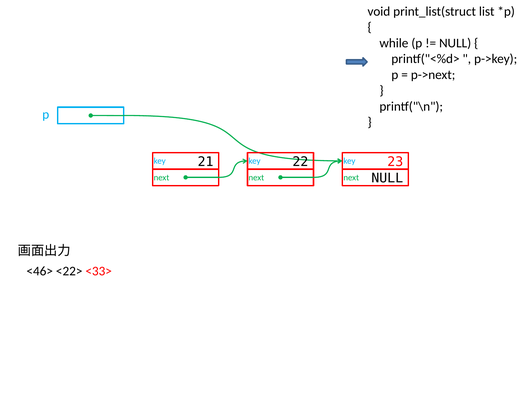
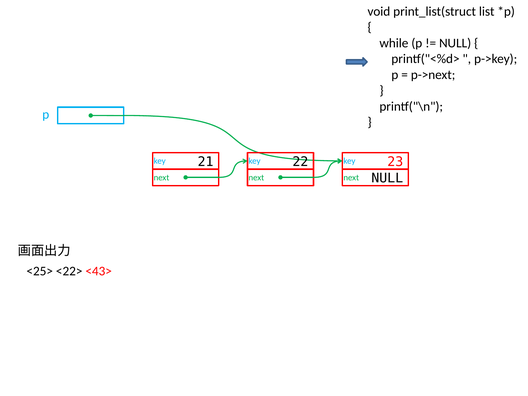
<46>: <46> -> <25>
<33>: <33> -> <43>
